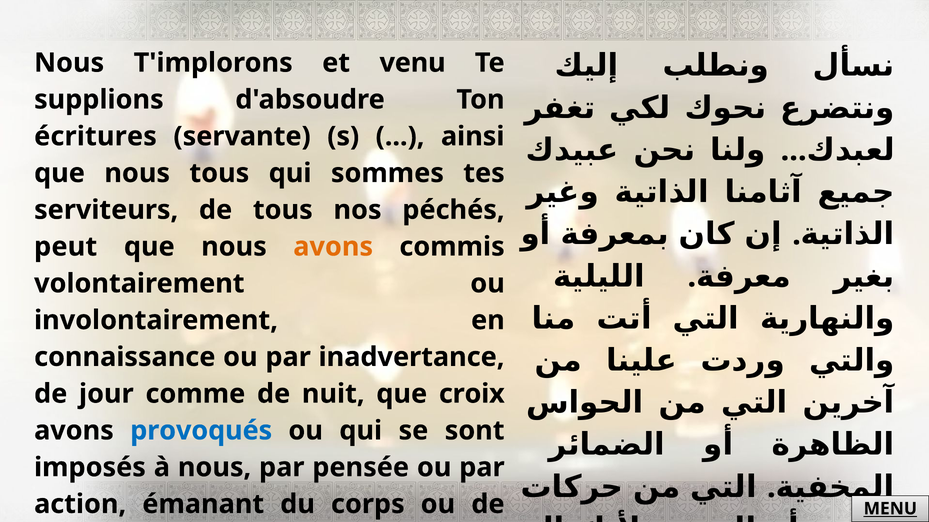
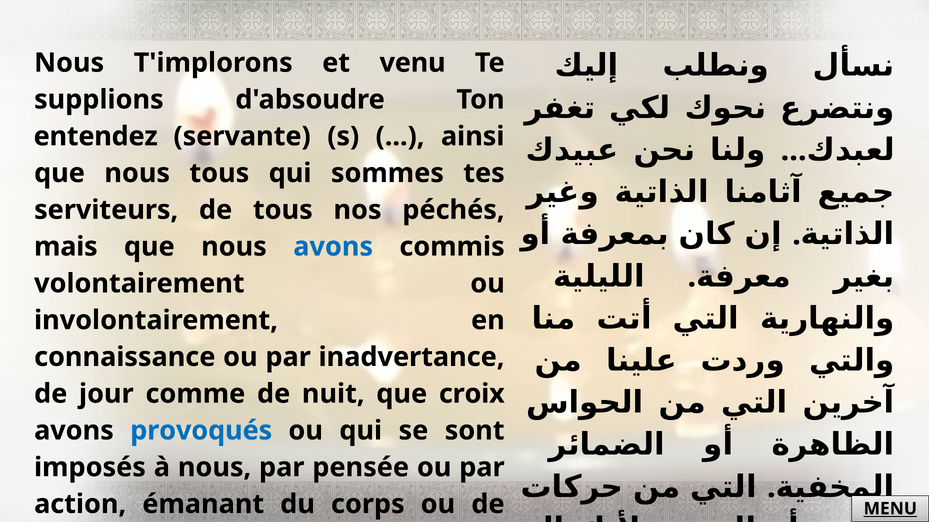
écritures: écritures -> entendez
peut: peut -> mais
avons at (333, 247) colour: orange -> blue
